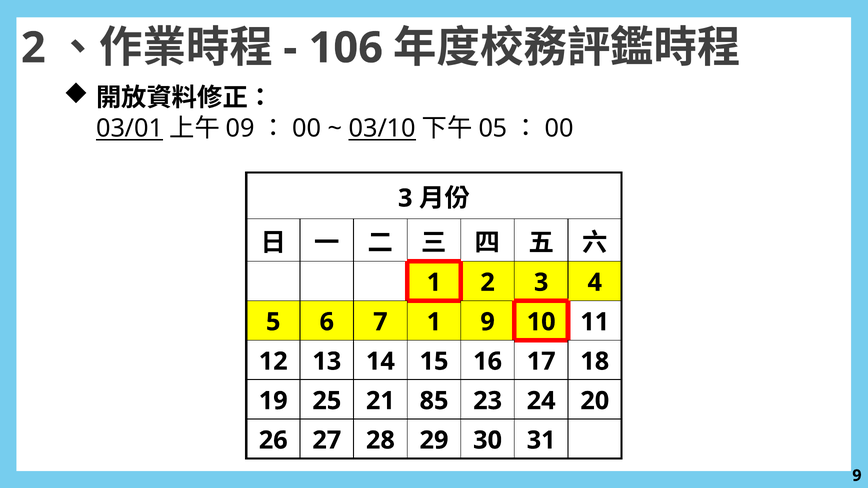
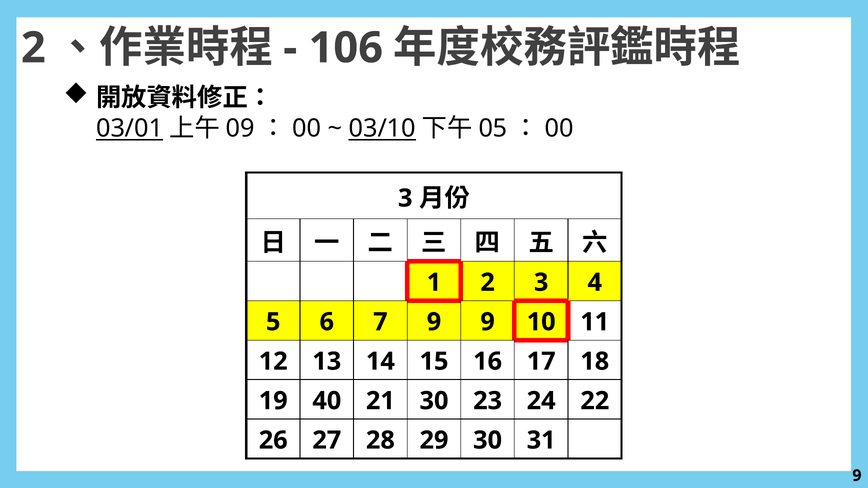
7 1: 1 -> 9
25: 25 -> 40
21 85: 85 -> 30
20: 20 -> 22
